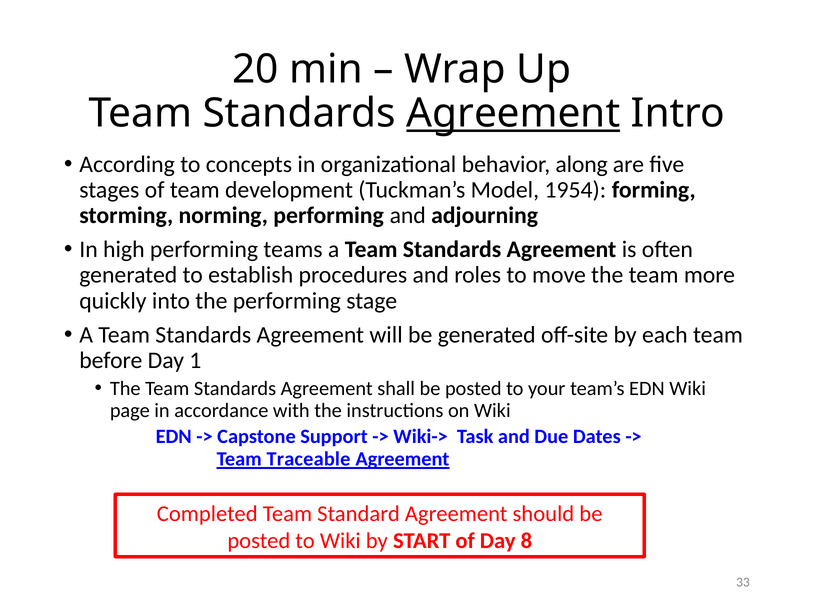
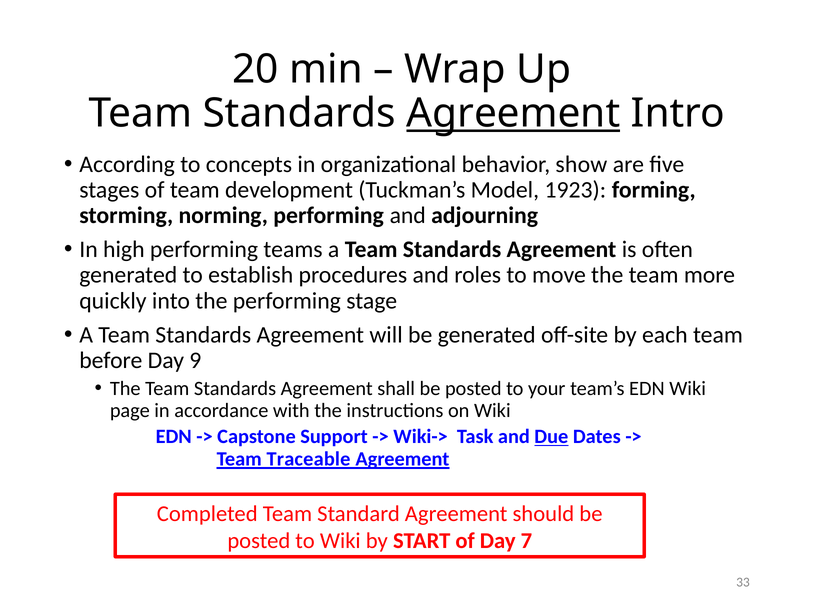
along: along -> show
1954: 1954 -> 1923
1: 1 -> 9
Due underline: none -> present
8: 8 -> 7
